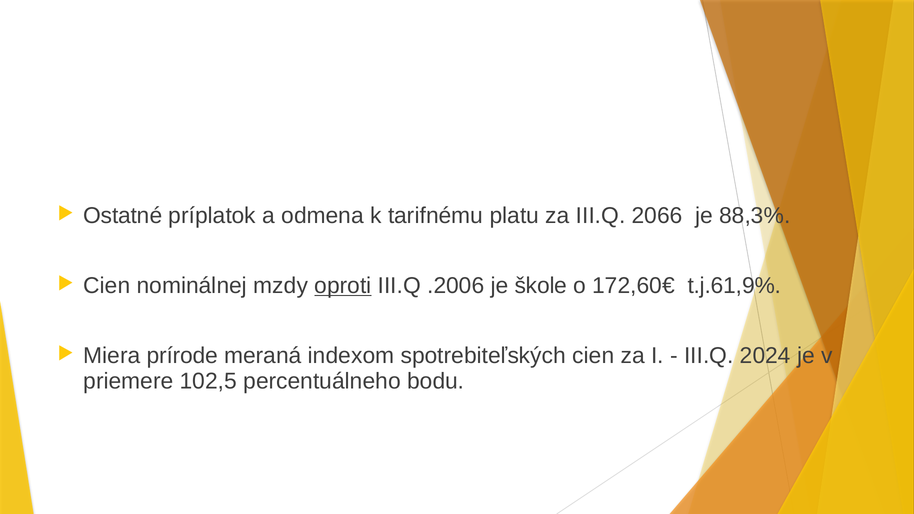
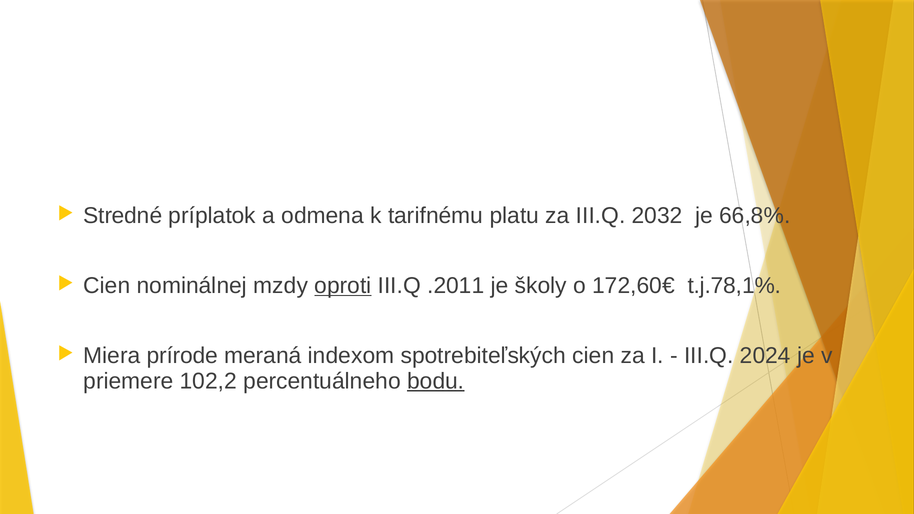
Ostatné: Ostatné -> Stredné
2066: 2066 -> 2032
88,3%: 88,3% -> 66,8%
.2006: .2006 -> .2011
škole: škole -> školy
t.j.61,9%: t.j.61,9% -> t.j.78,1%
102,5: 102,5 -> 102,2
bodu underline: none -> present
